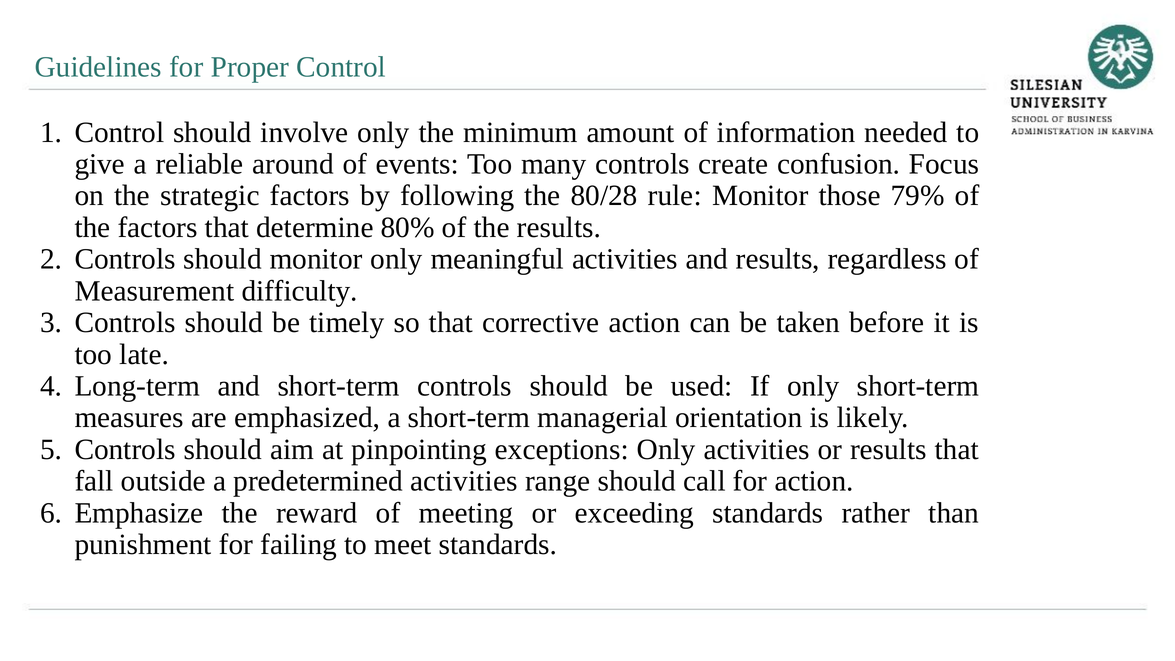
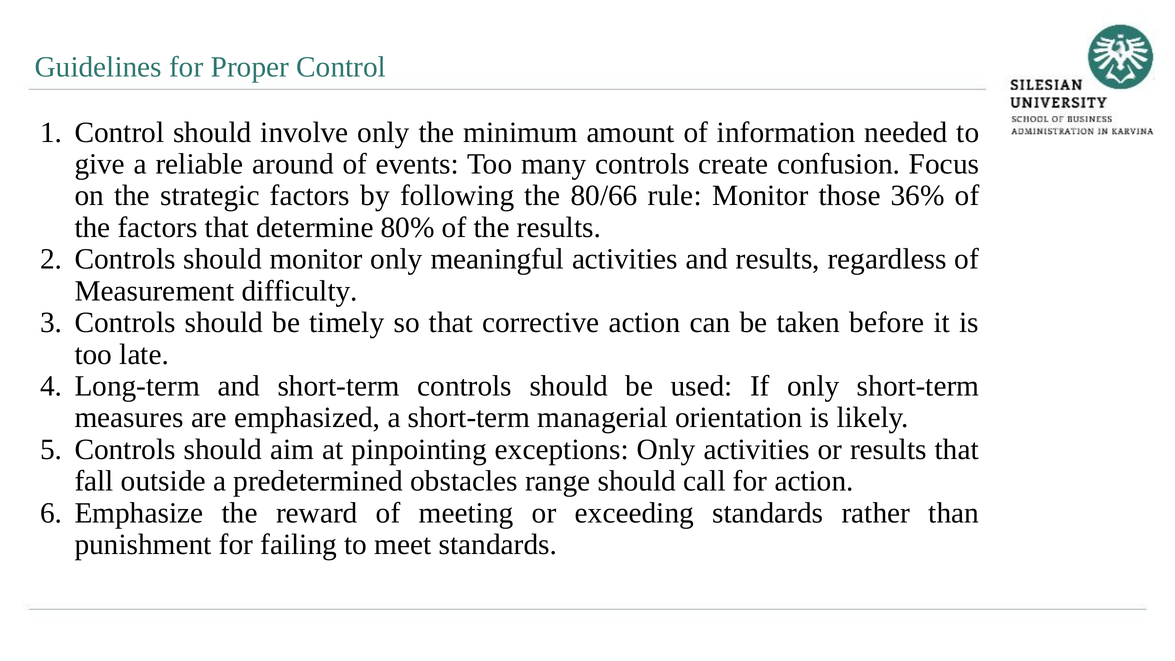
80/28: 80/28 -> 80/66
79%: 79% -> 36%
predetermined activities: activities -> obstacles
